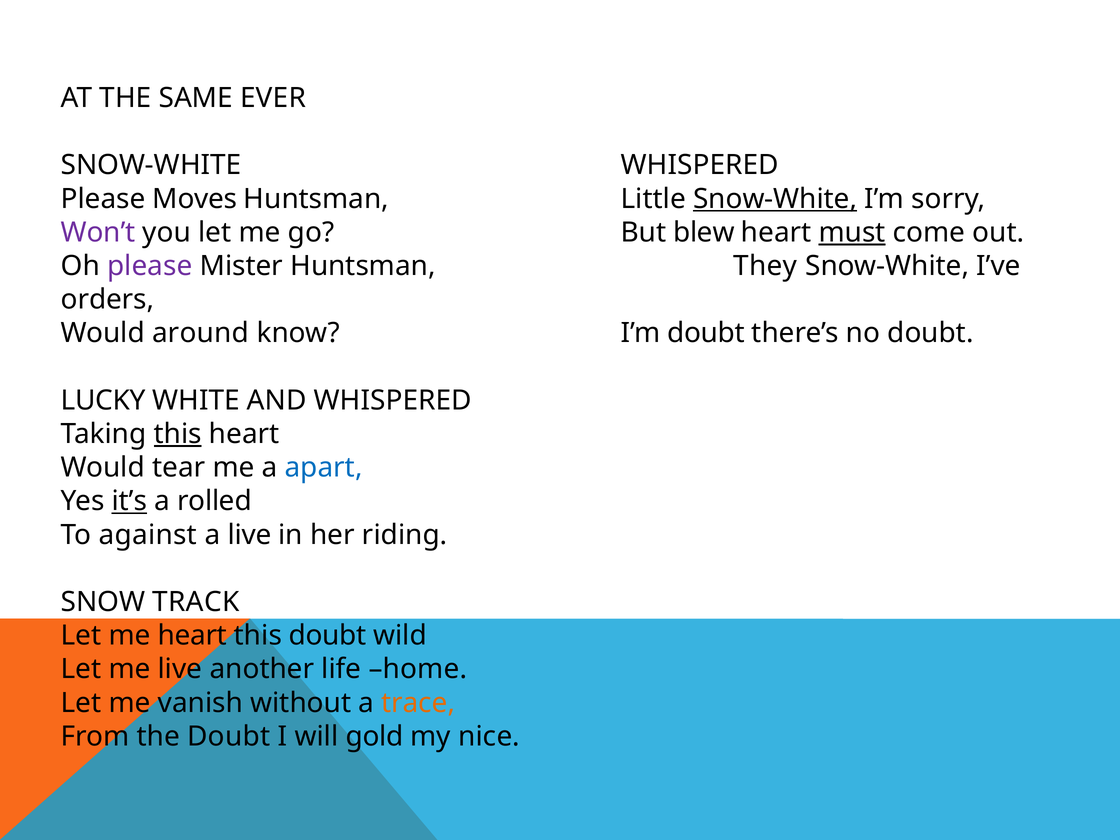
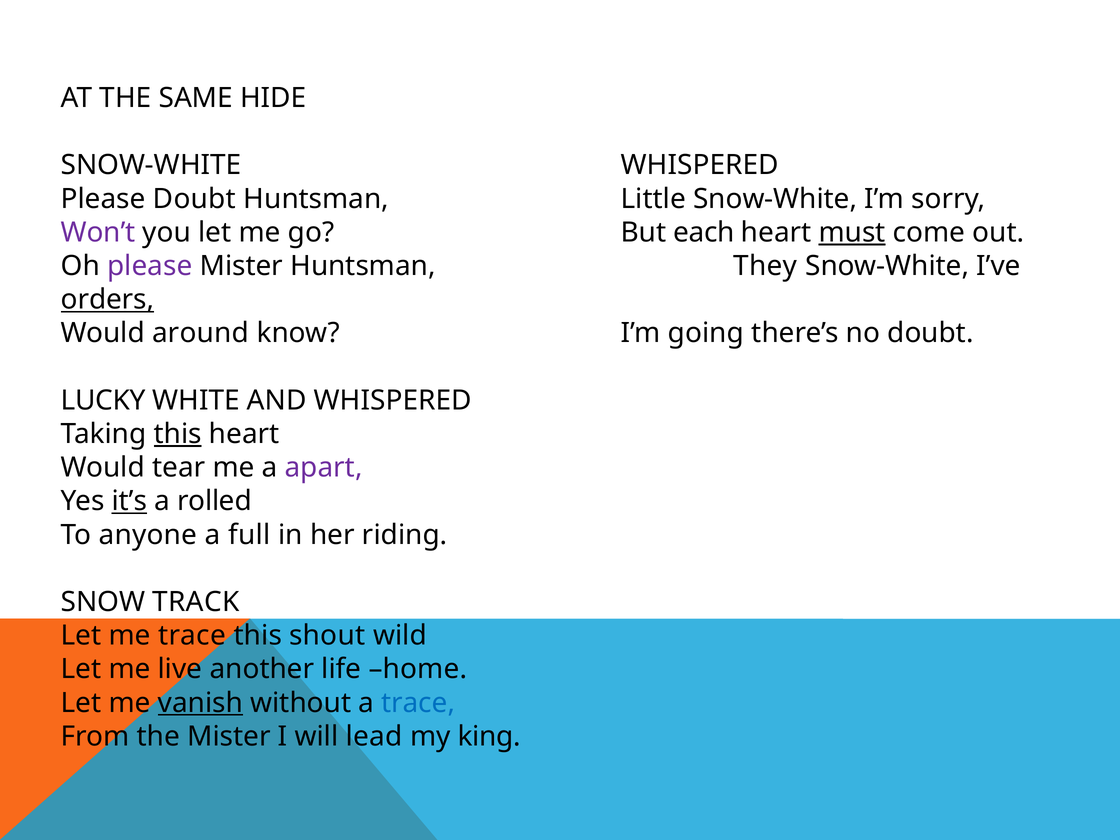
EVER: EVER -> HIDE
Please Moves: Moves -> Doubt
Snow-White at (775, 199) underline: present -> none
blew: blew -> each
orders underline: none -> present
I’m doubt: doubt -> going
apart colour: blue -> purple
against: against -> anyone
a live: live -> full
me heart: heart -> trace
this doubt: doubt -> shout
vanish underline: none -> present
trace at (418, 703) colour: orange -> blue
the Doubt: Doubt -> Mister
gold: gold -> lead
nice: nice -> king
